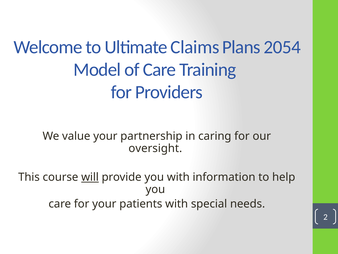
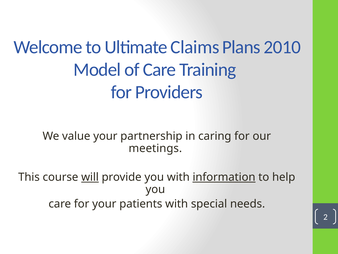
2054: 2054 -> 2010
oversight: oversight -> meetings
information underline: none -> present
